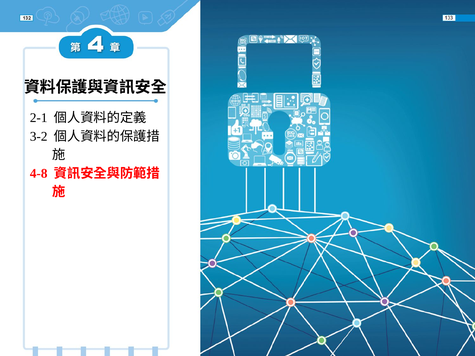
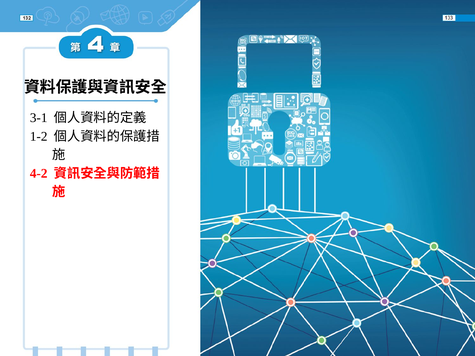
2-1: 2-1 -> 3-1
3-2: 3-2 -> 1-2
4-8: 4-8 -> 4-2
